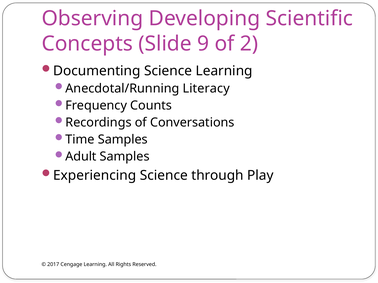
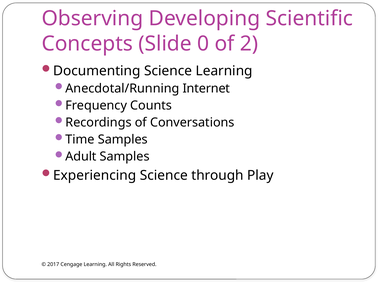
9: 9 -> 0
Literacy: Literacy -> Internet
